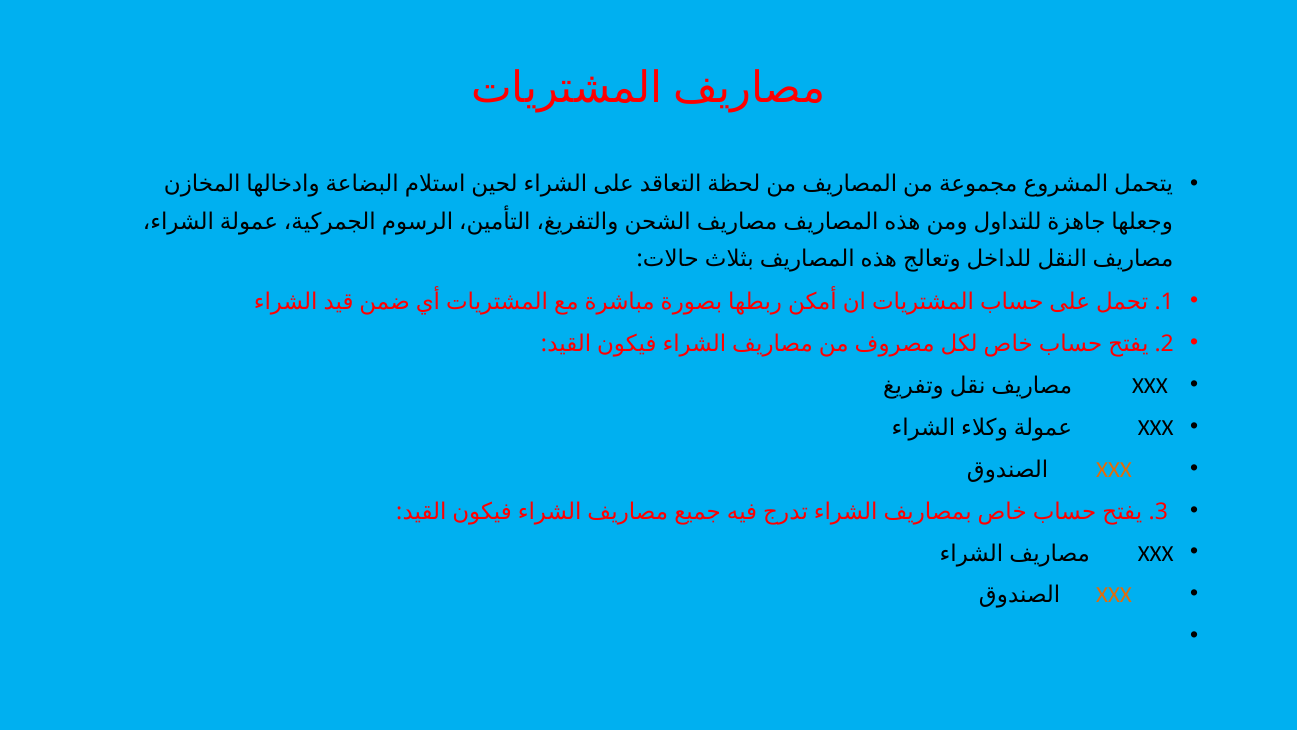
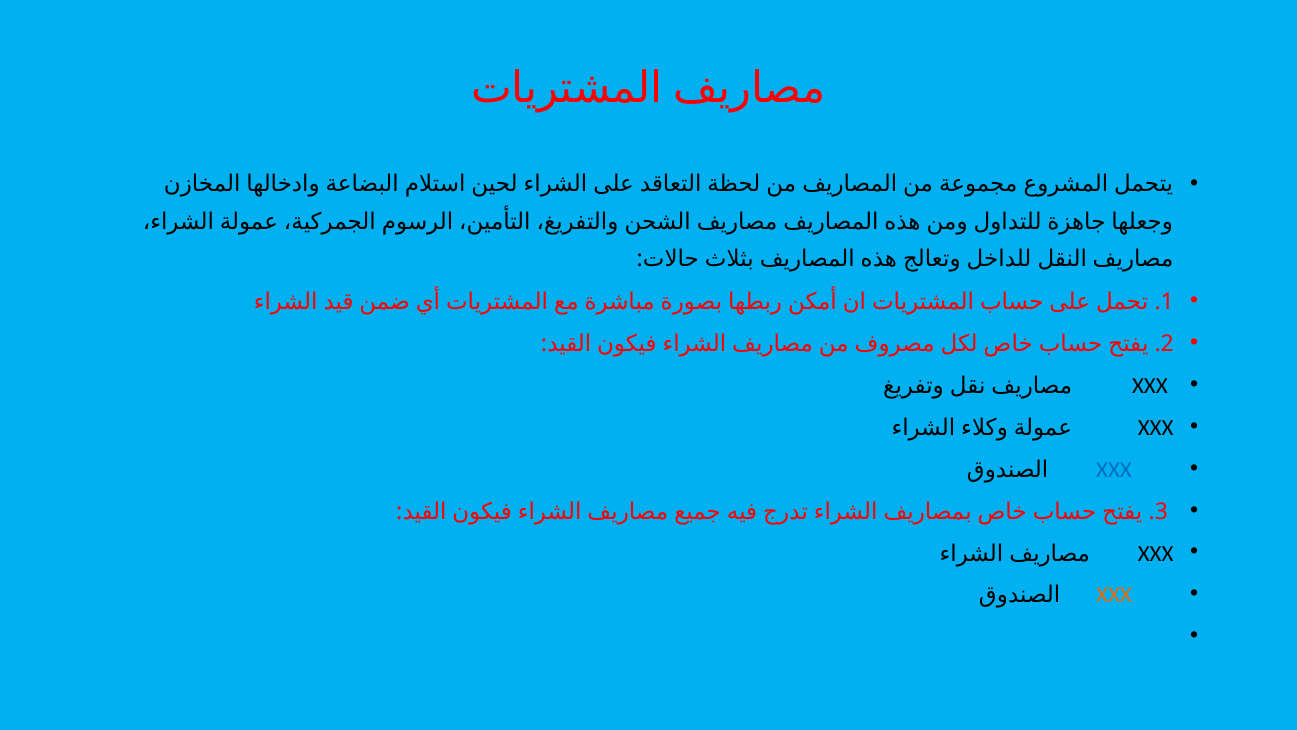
XXX at (1114, 469) colour: orange -> blue
